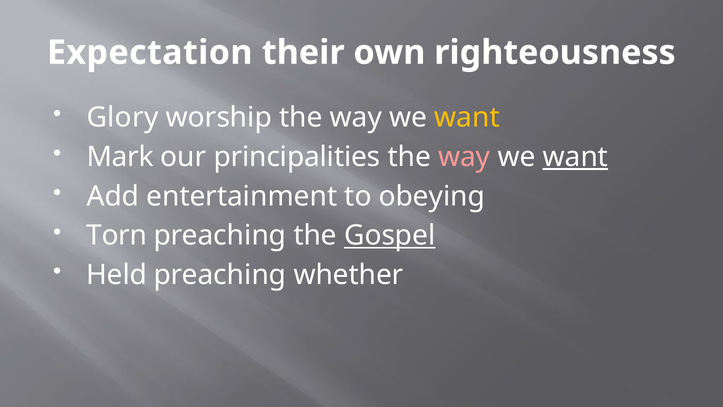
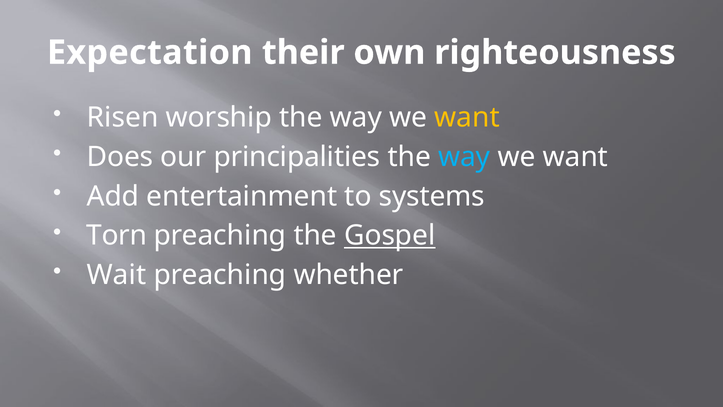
Glory: Glory -> Risen
Mark: Mark -> Does
way at (464, 157) colour: pink -> light blue
want at (575, 157) underline: present -> none
obeying: obeying -> systems
Held: Held -> Wait
